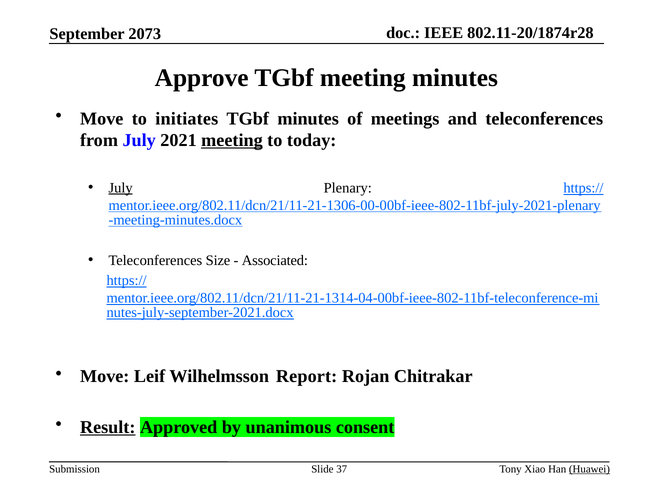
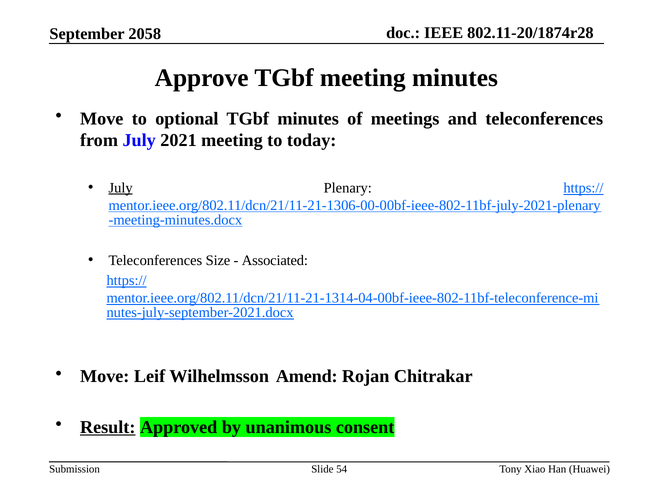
2073: 2073 -> 2058
initiates: initiates -> optional
meeting at (232, 141) underline: present -> none
Report: Report -> Amend
37: 37 -> 54
Huawei underline: present -> none
